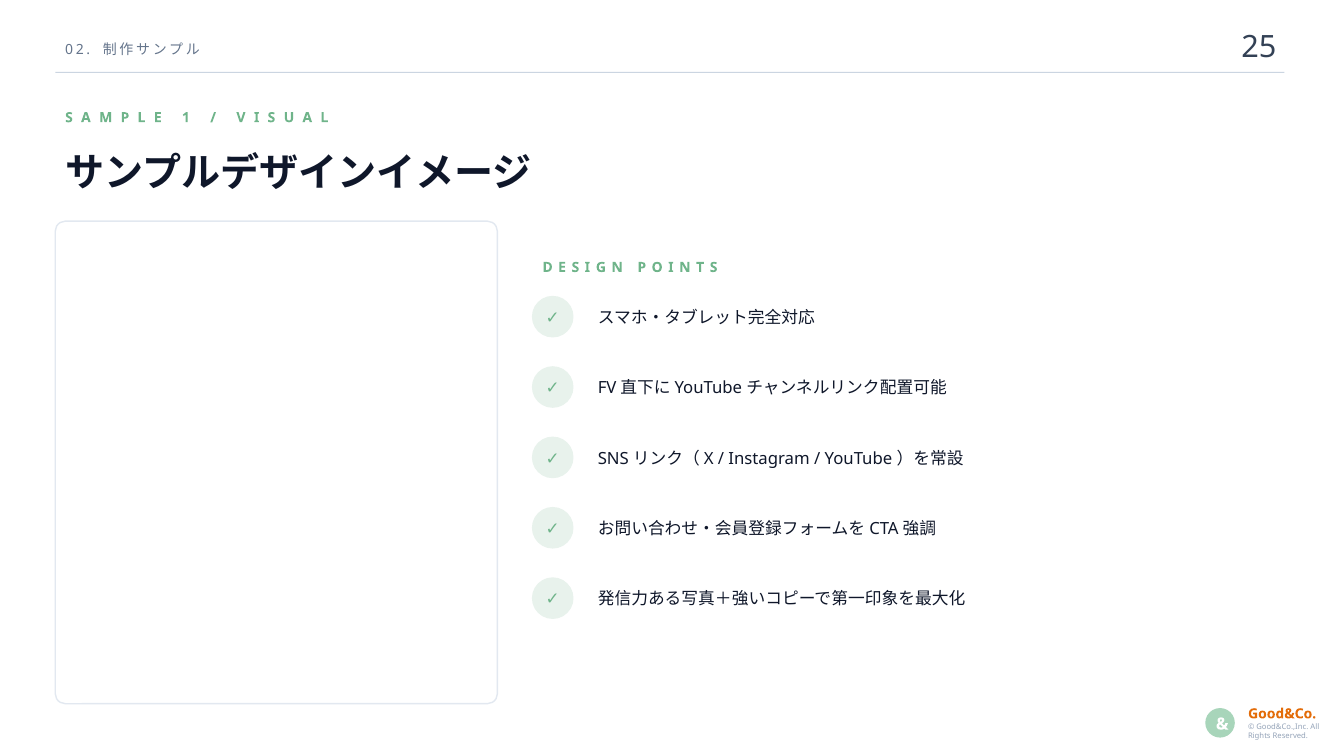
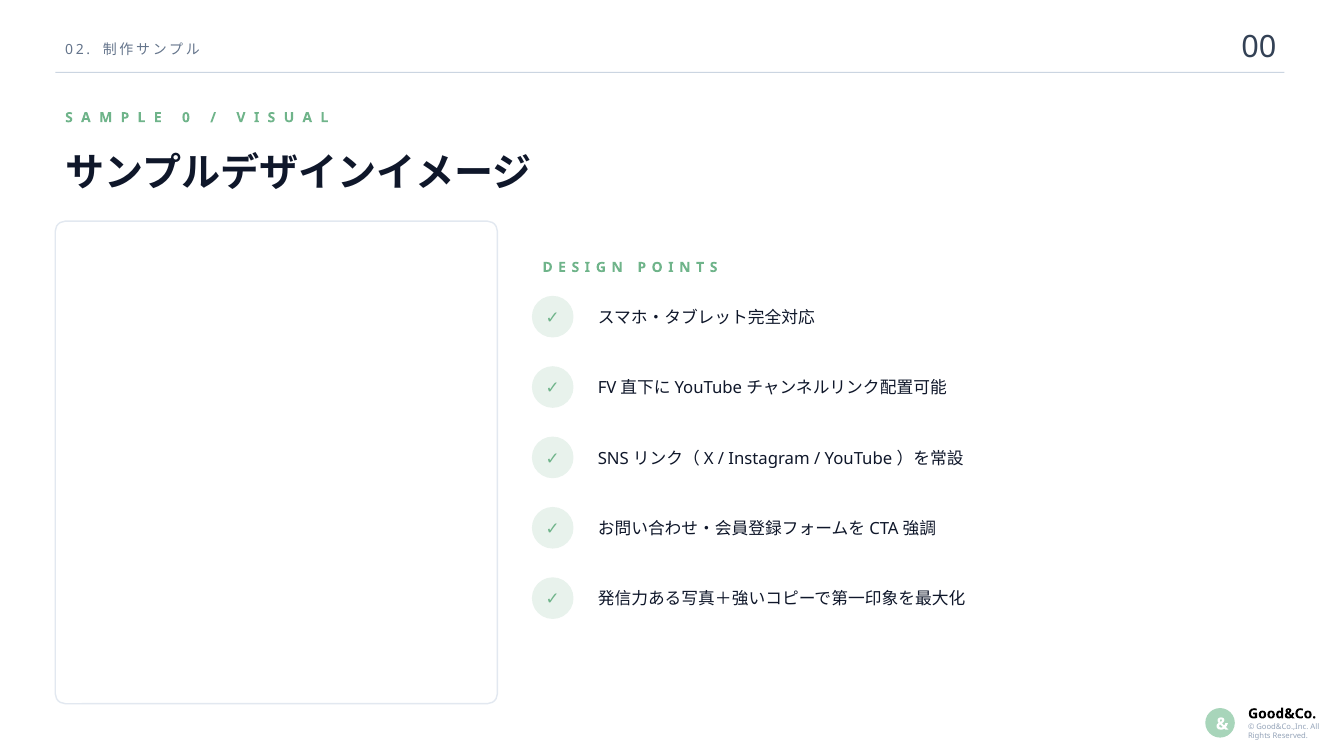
25: 25 -> 00
1: 1 -> 0
Good&Co colour: orange -> black
